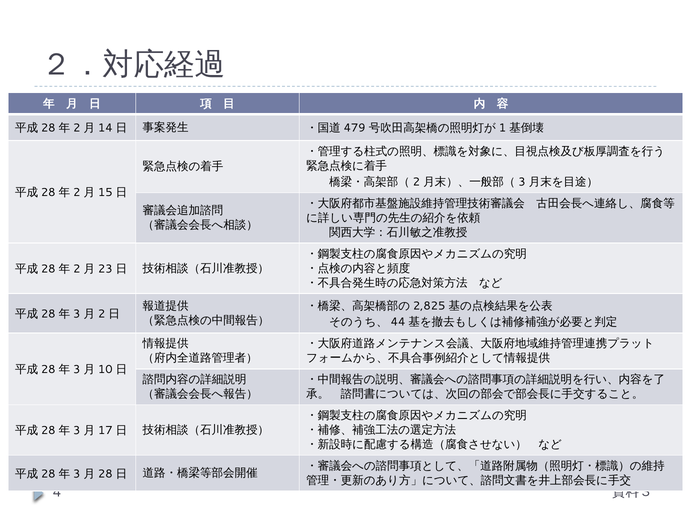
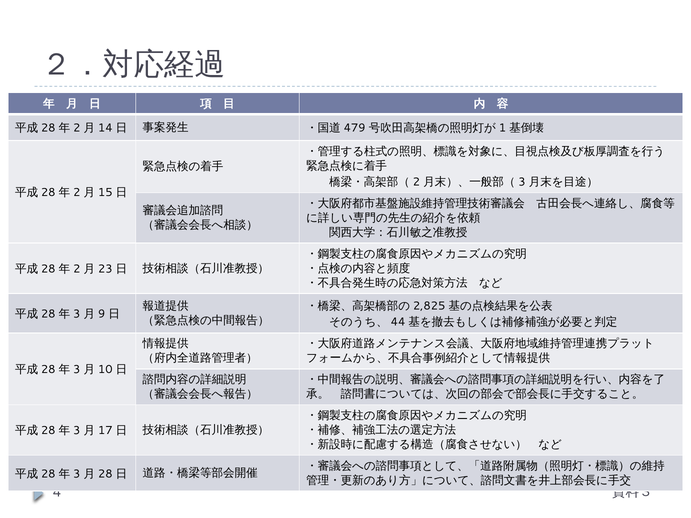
2 at (102, 314): 2 -> 9
